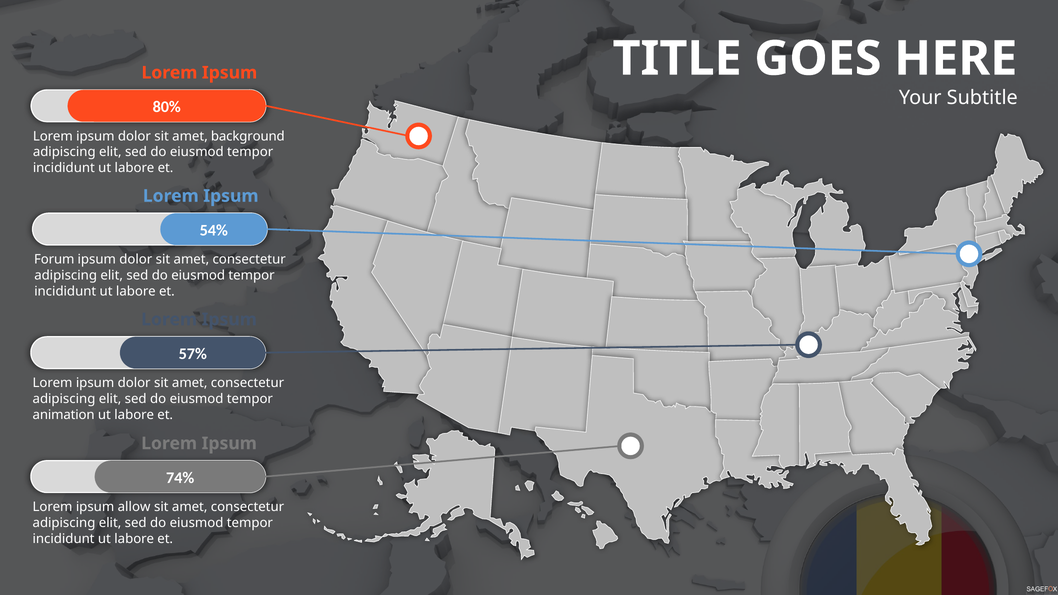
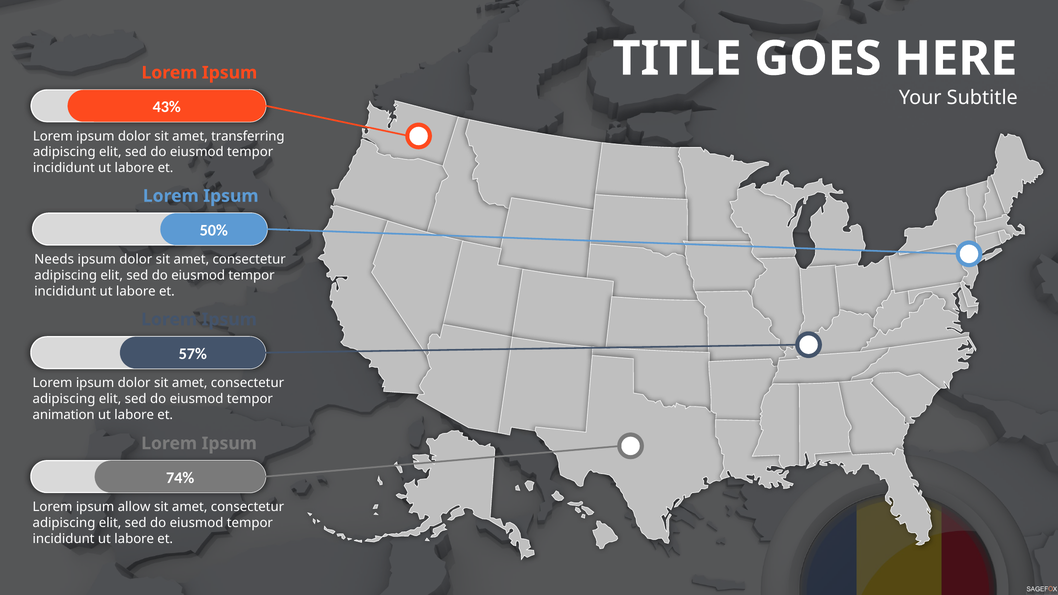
80%: 80% -> 43%
background: background -> transferring
54%: 54% -> 50%
Forum: Forum -> Needs
